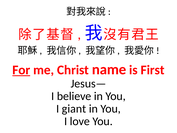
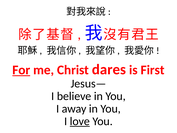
name: name -> dares
giant: giant -> away
love underline: none -> present
